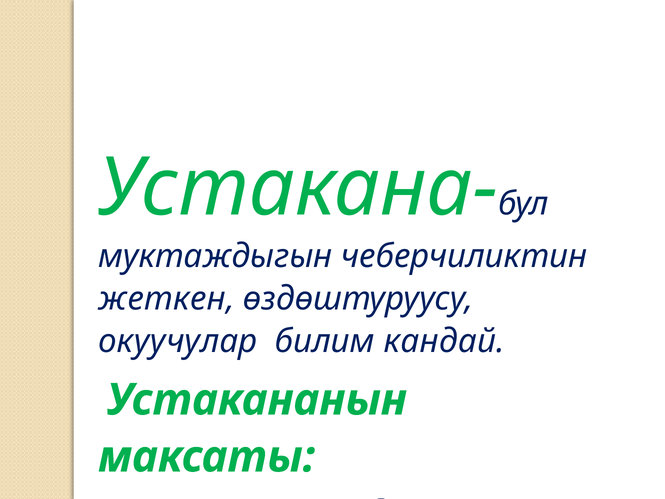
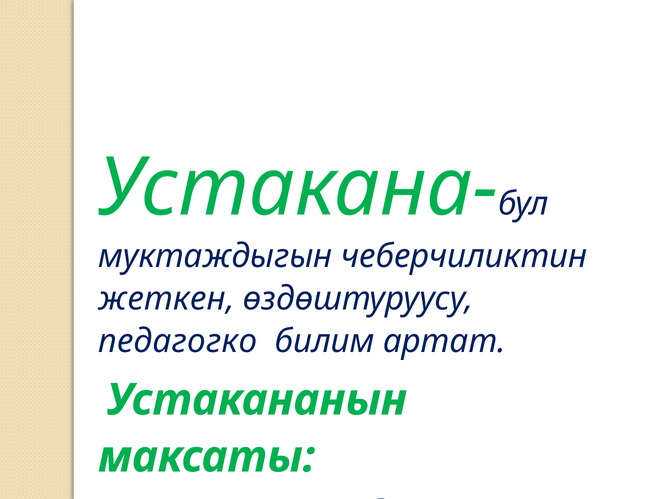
окуучулар: окуучулар -> педагогко
кандай: кандай -> артат
